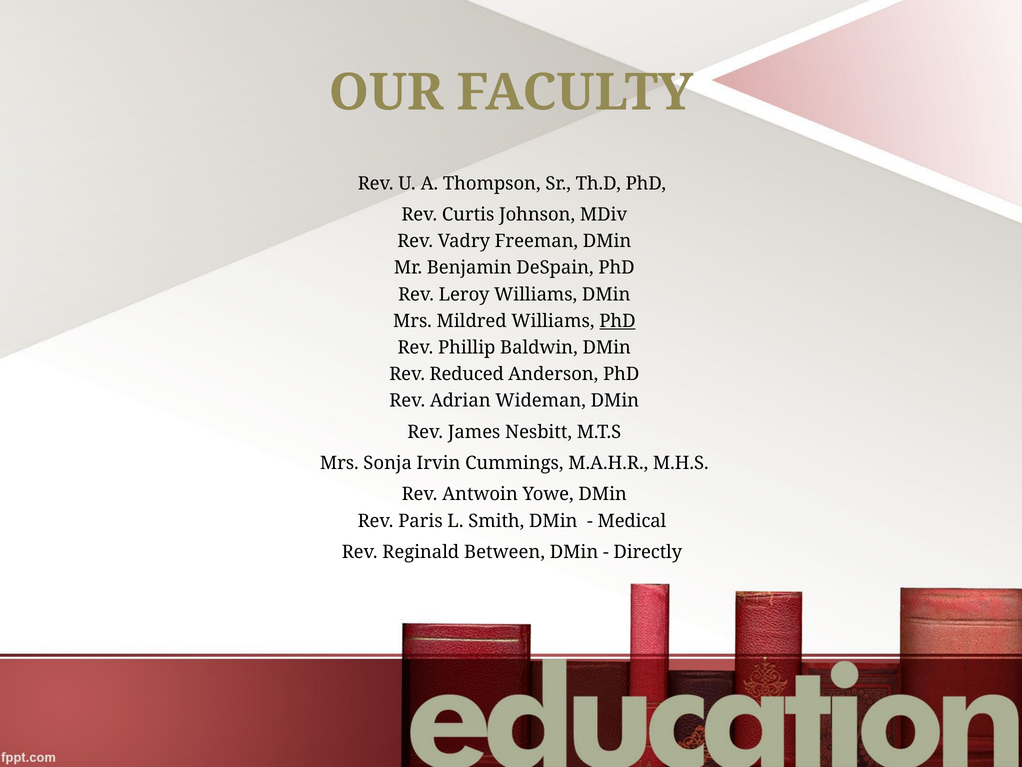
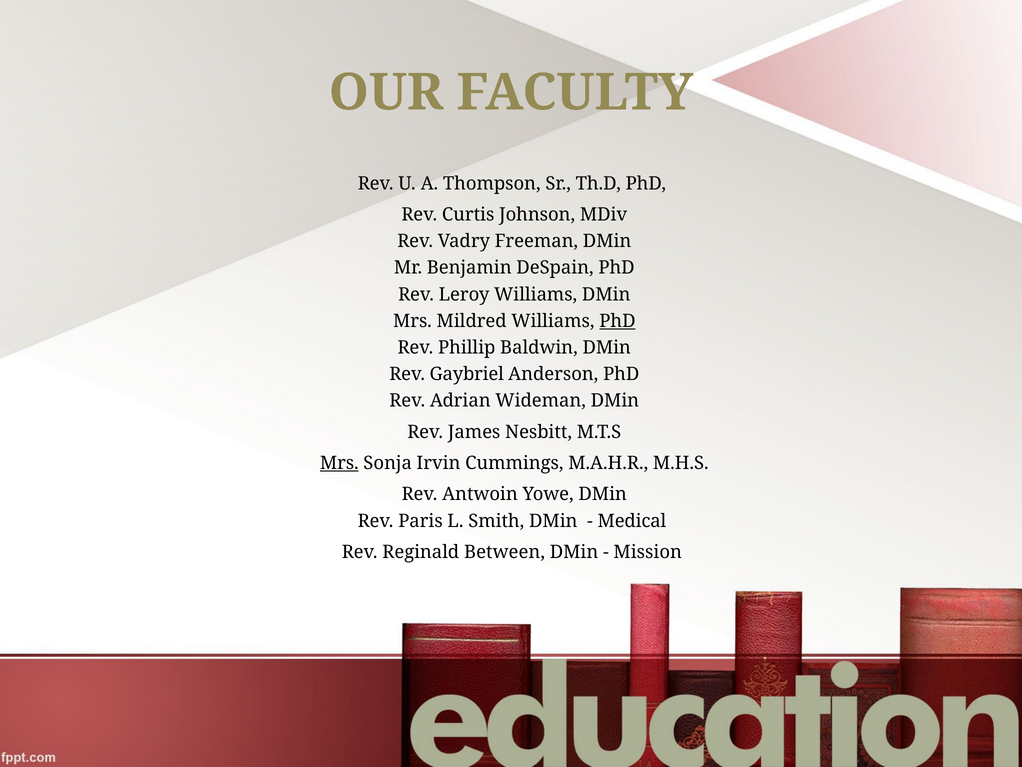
Reduced: Reduced -> Gaybriel
Mrs at (339, 463) underline: none -> present
Directly: Directly -> Mission
